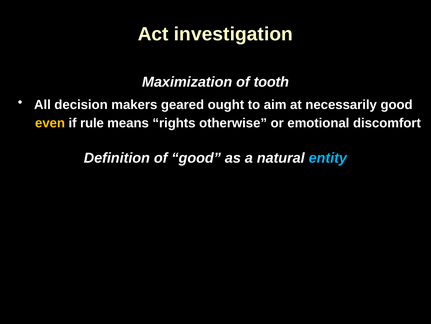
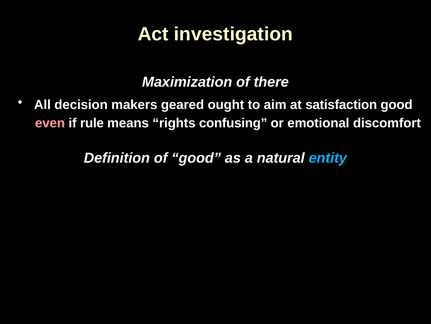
tooth: tooth -> there
necessarily: necessarily -> satisfaction
even colour: yellow -> pink
otherwise: otherwise -> confusing
